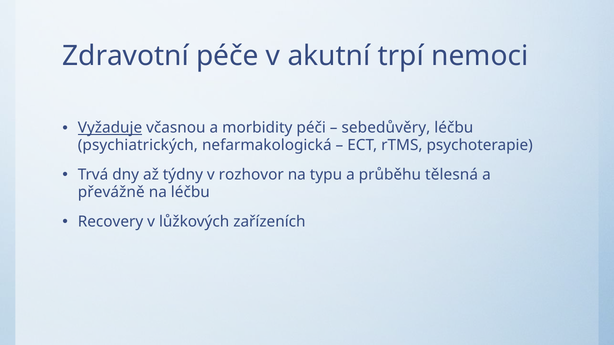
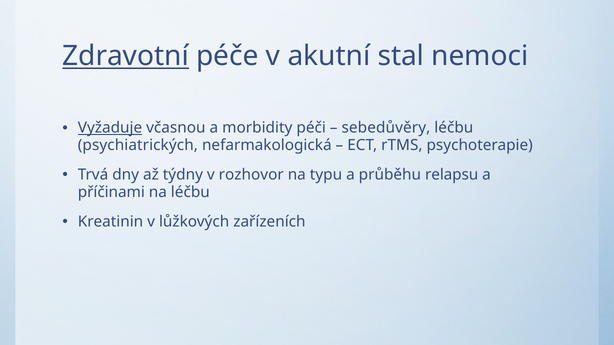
Zdravotní underline: none -> present
trpí: trpí -> stal
tělesná: tělesná -> relapsu
převážně: převážně -> příčinami
Recovery: Recovery -> Kreatinin
